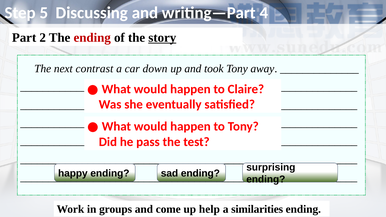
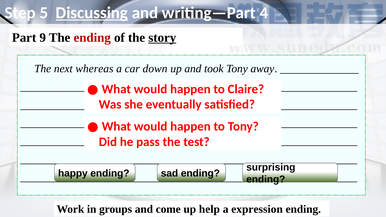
Discussing underline: none -> present
2: 2 -> 9
contrast: contrast -> whereas
similarities: similarities -> expression
